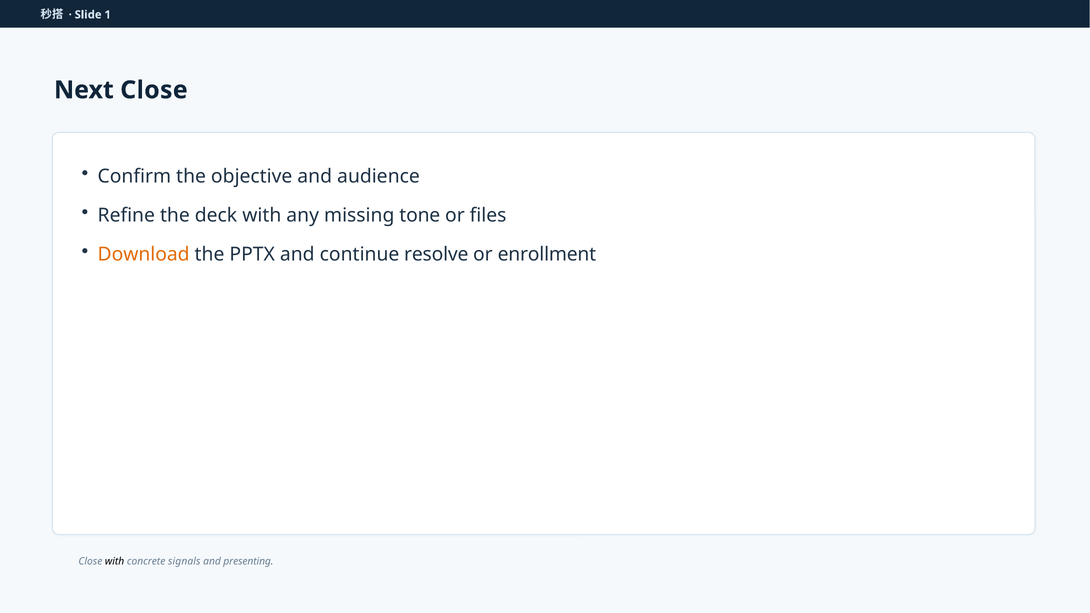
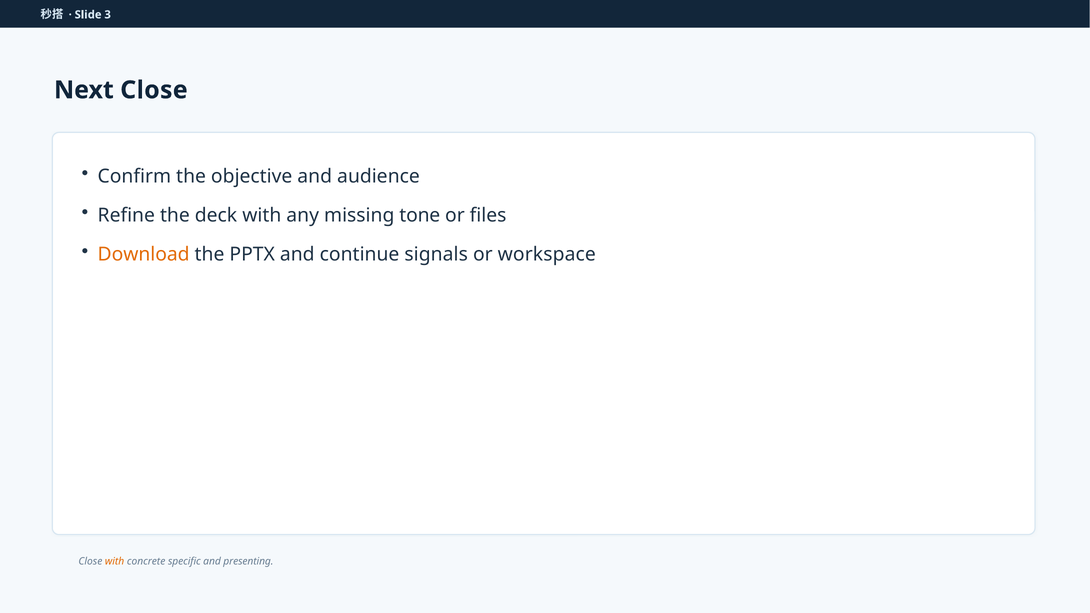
1: 1 -> 3
resolve: resolve -> signals
enrollment: enrollment -> workspace
with at (115, 561) colour: black -> orange
signals: signals -> specific
